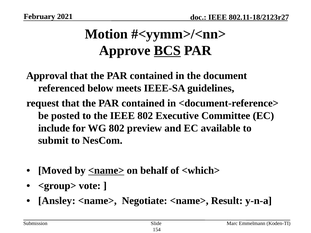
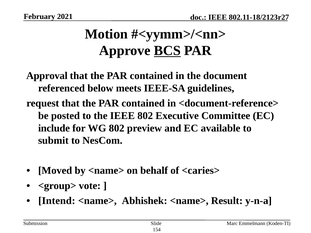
<name> at (106, 171) underline: present -> none
<which>: <which> -> <caries>
Ansley: Ansley -> Intend
Negotiate: Negotiate -> Abhishek
